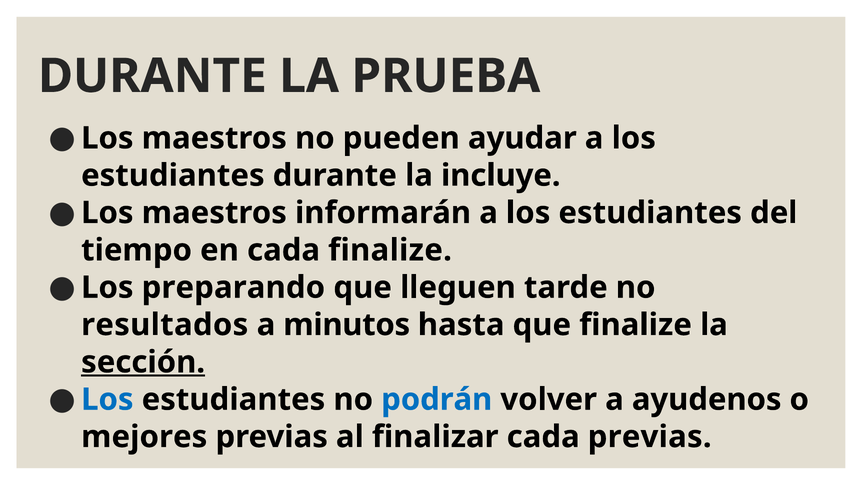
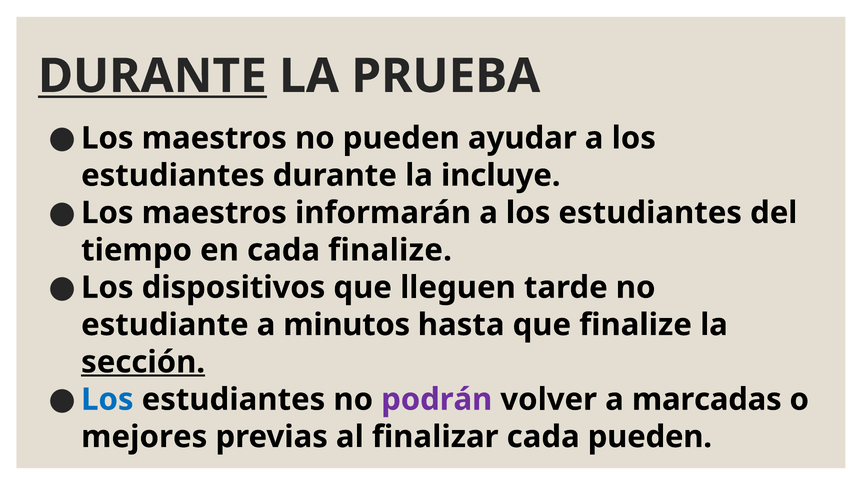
DURANTE at (152, 76) underline: none -> present
preparando: preparando -> dispositivos
resultados: resultados -> estudiante
podrán colour: blue -> purple
ayudenos: ayudenos -> marcadas
cada previas: previas -> pueden
